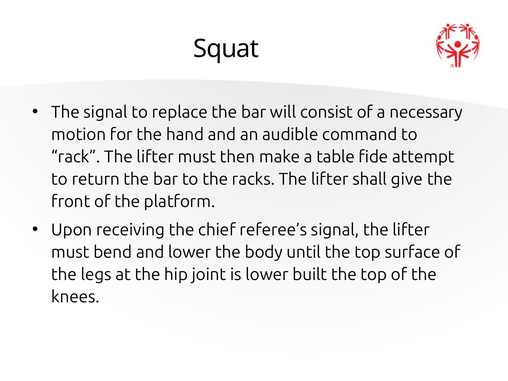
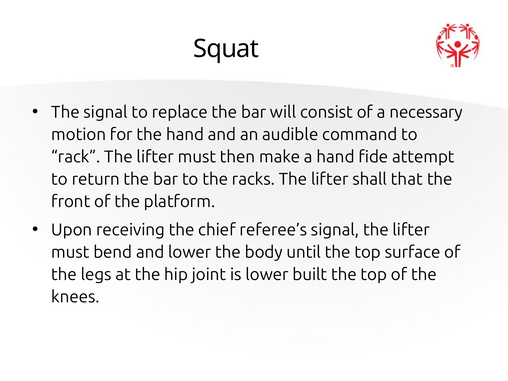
a table: table -> hand
give: give -> that
